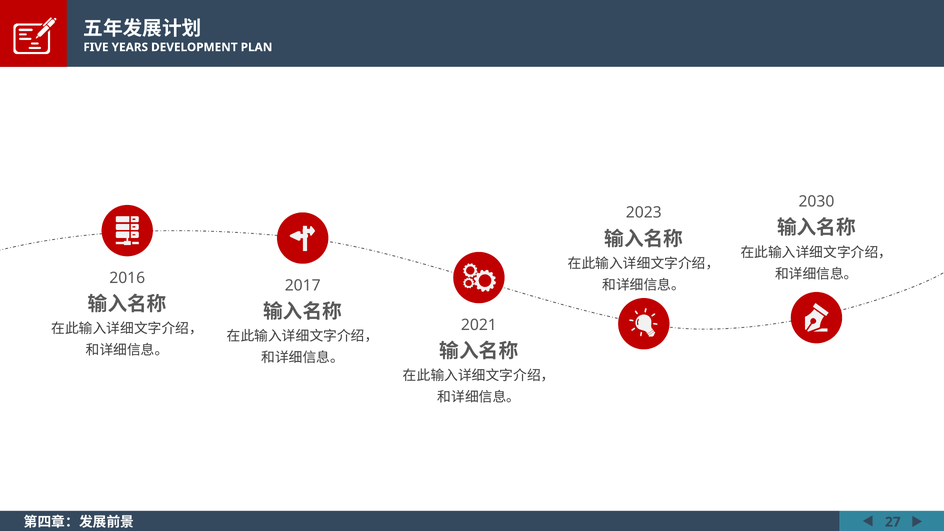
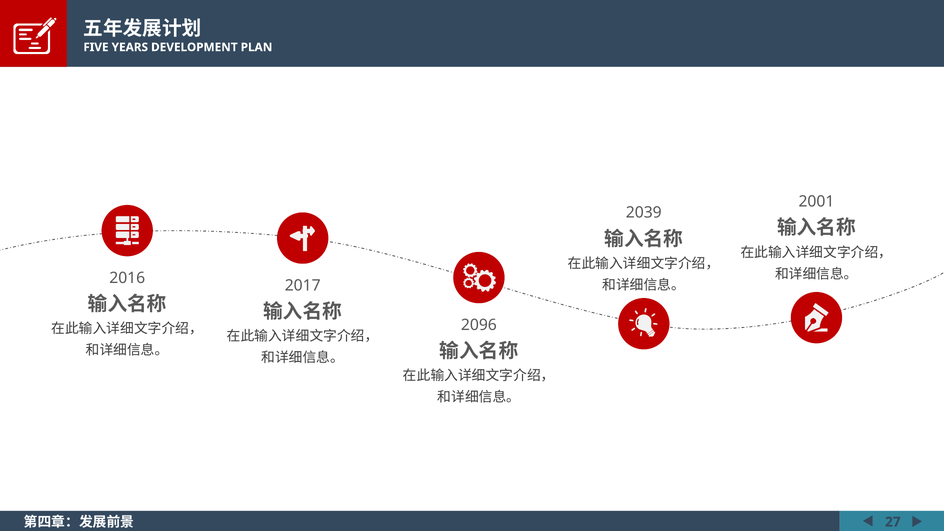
2030: 2030 -> 2001
2023: 2023 -> 2039
2021: 2021 -> 2096
